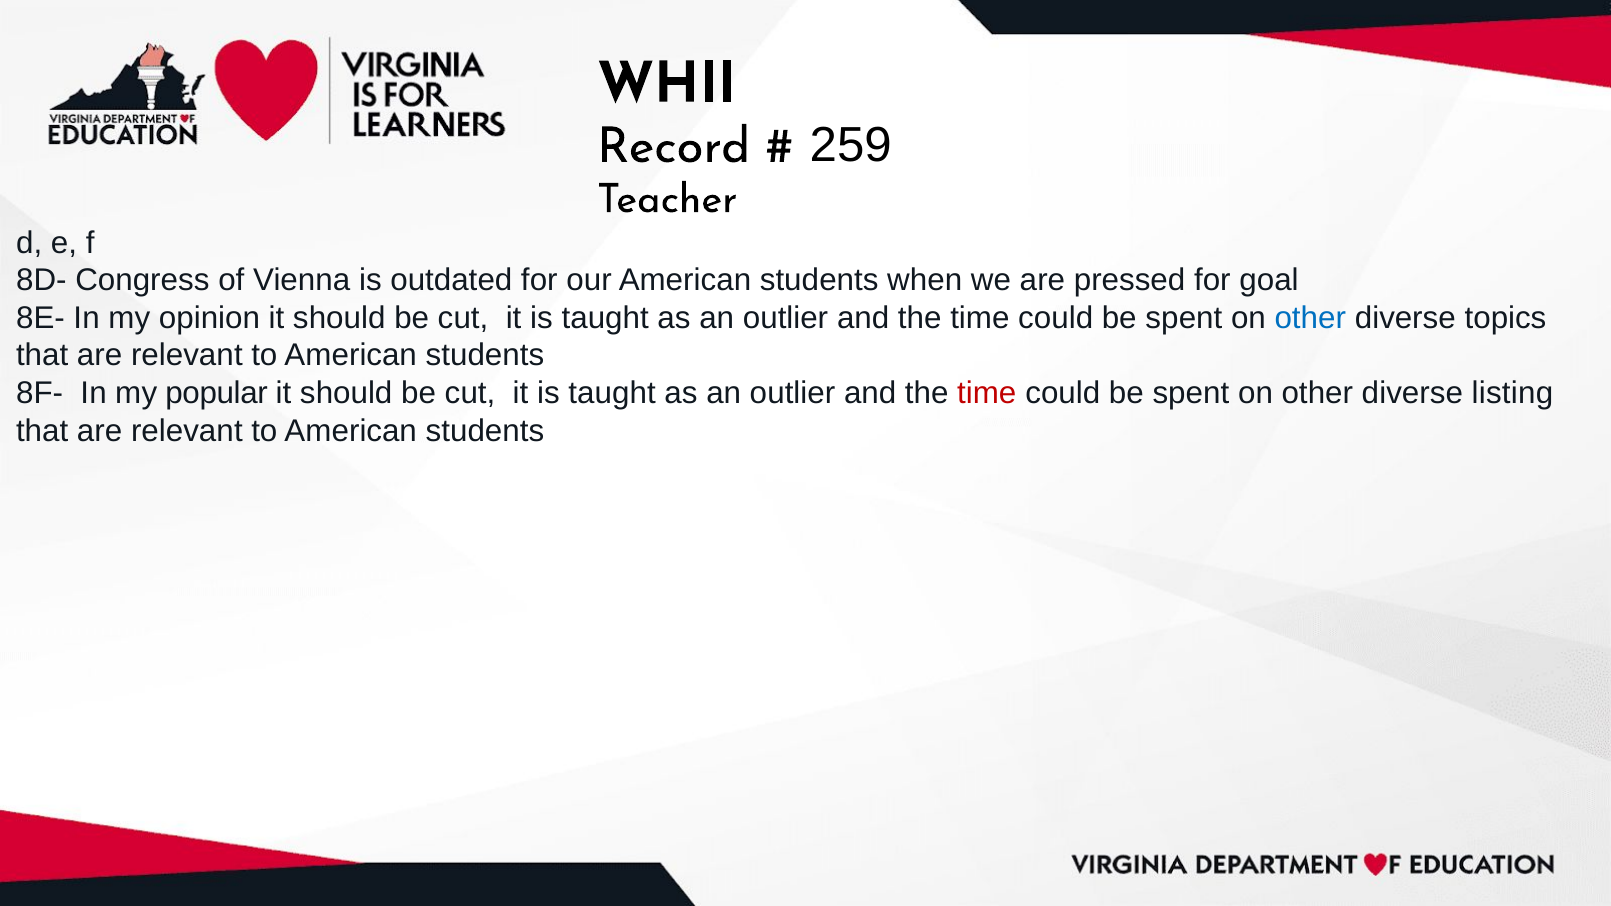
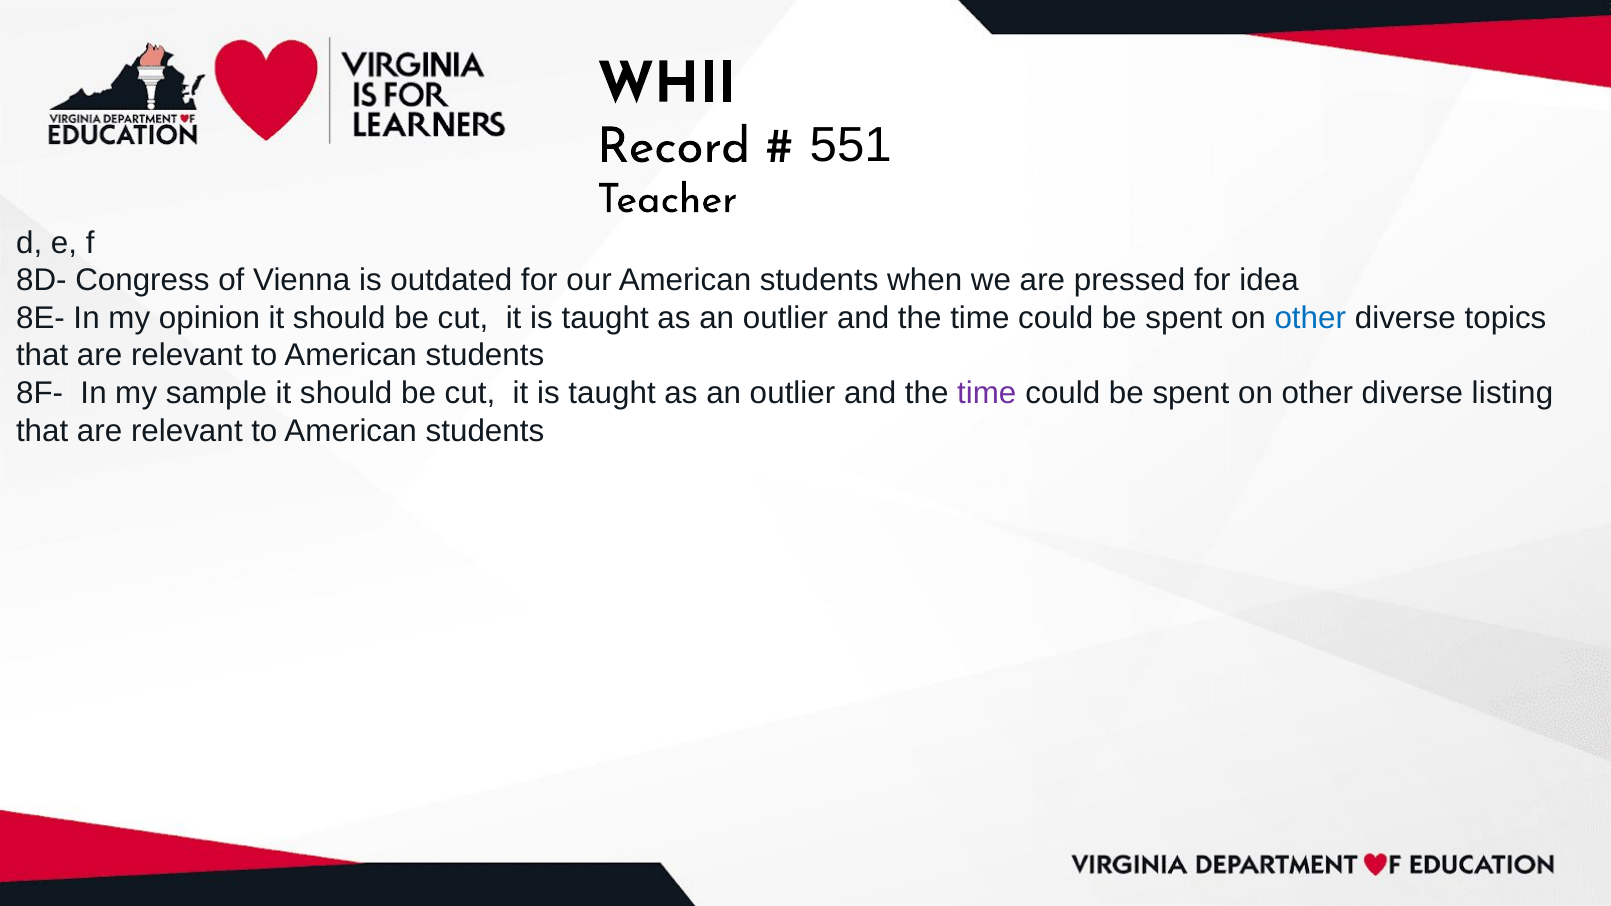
259: 259 -> 551
goal: goal -> idea
popular: popular -> sample
time at (987, 393) colour: red -> purple
